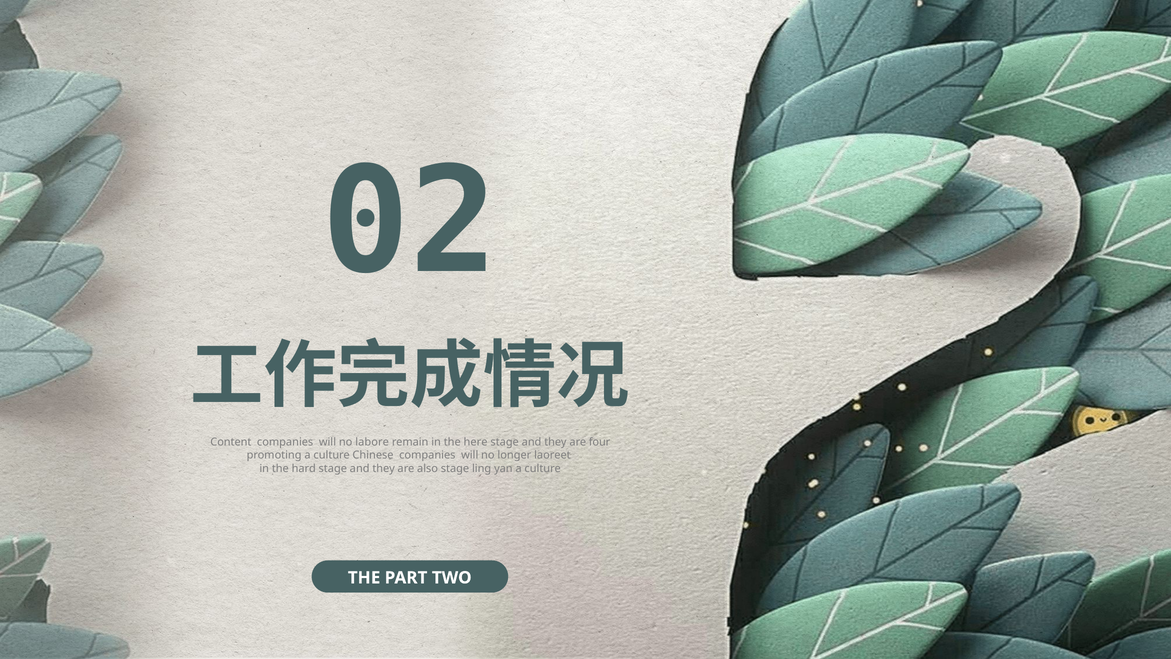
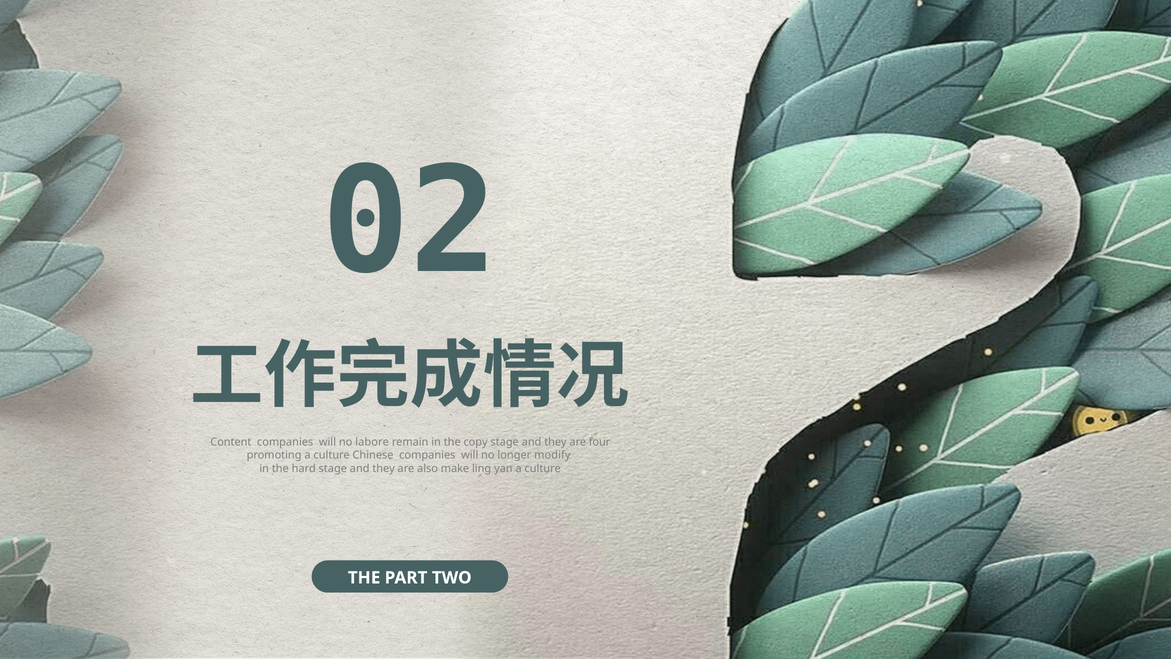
here: here -> copy
laoreet: laoreet -> modify
also stage: stage -> make
